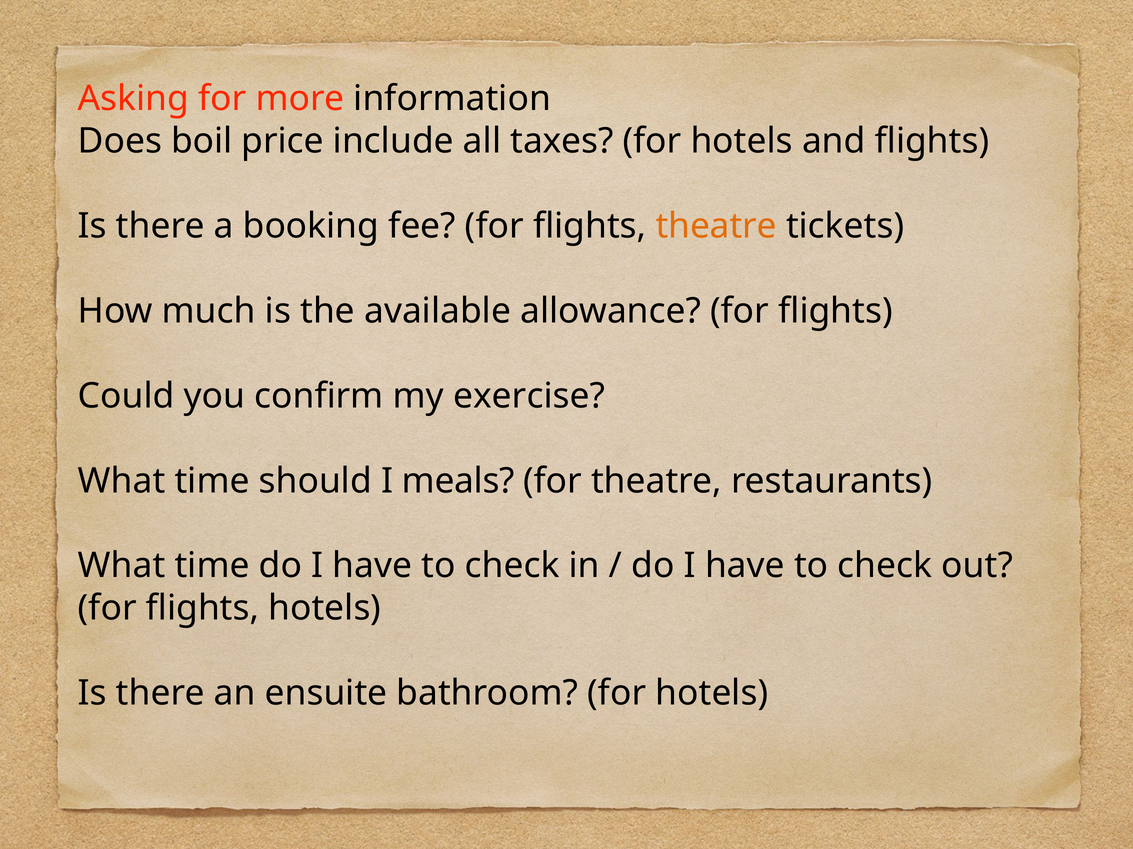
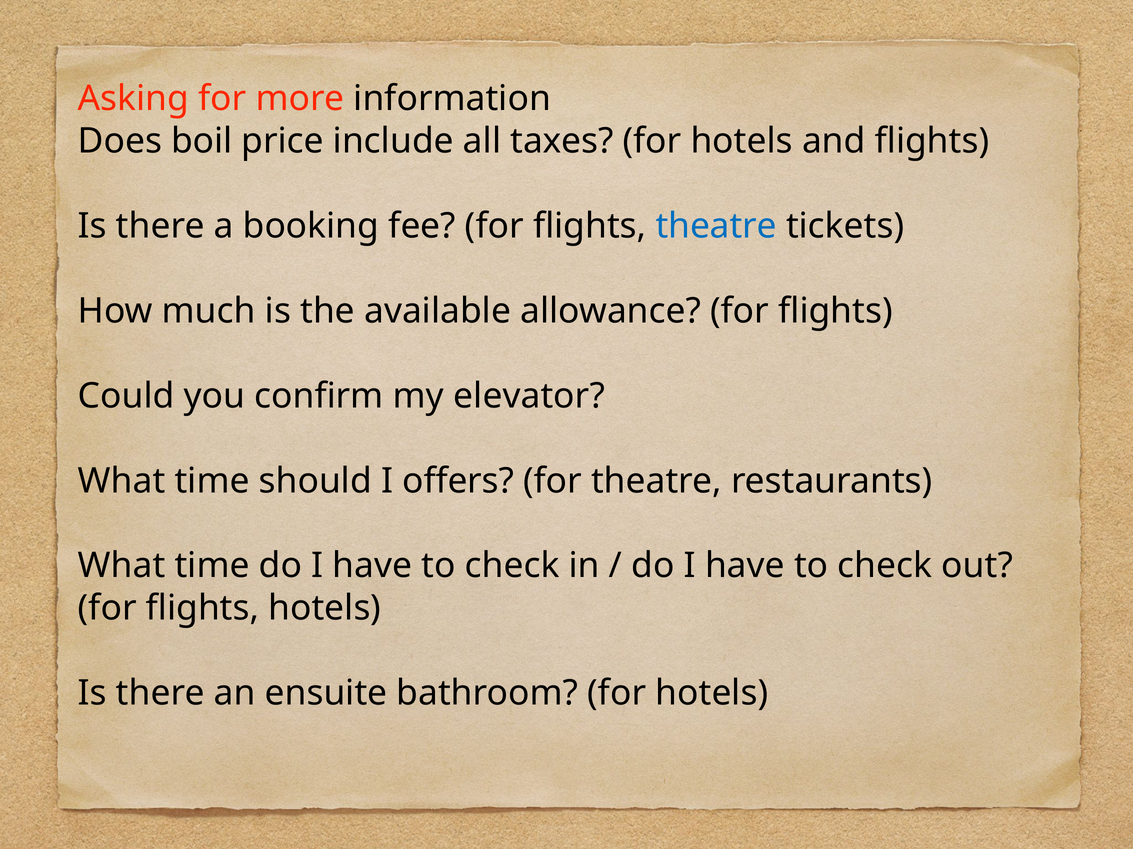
theatre at (716, 226) colour: orange -> blue
exercise: exercise -> elevator
meals: meals -> offers
